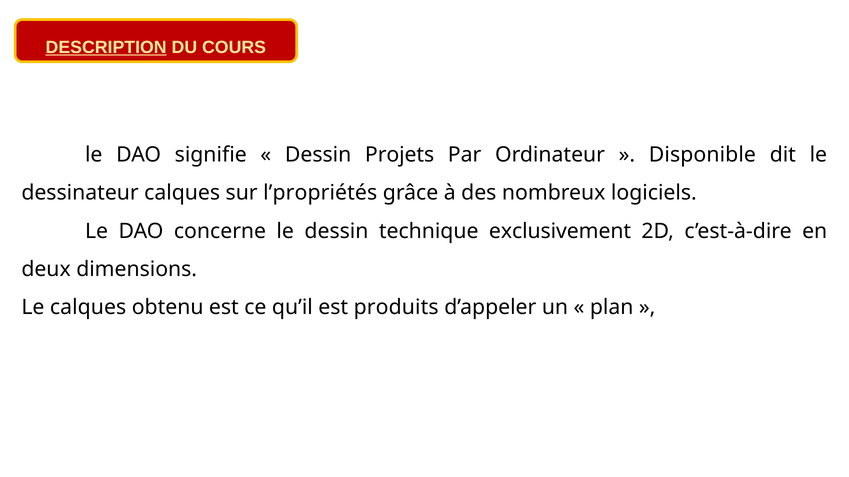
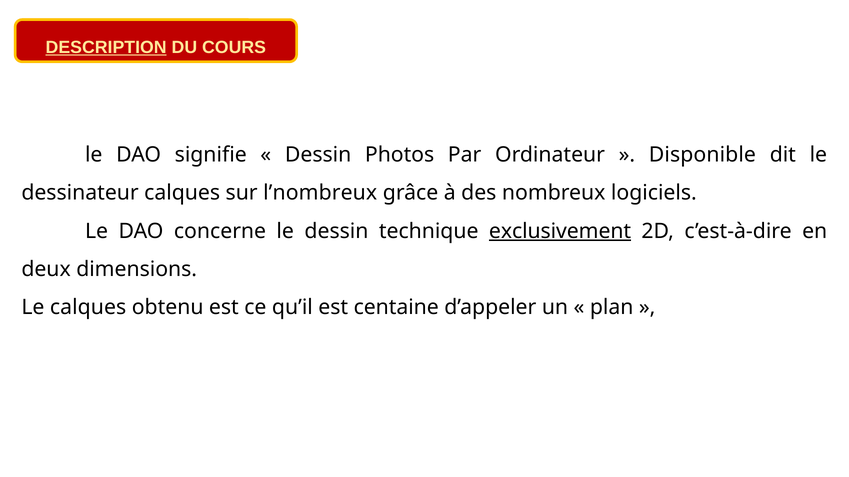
Projets: Projets -> Photos
l’propriétés: l’propriétés -> l’nombreux
exclusivement underline: none -> present
produits: produits -> centaine
